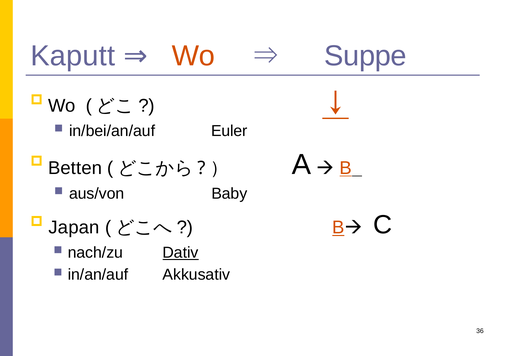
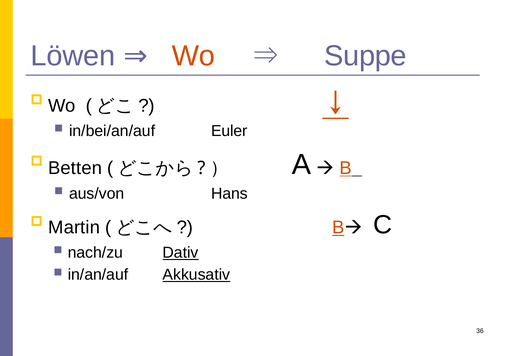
Kaputt: Kaputt -> Löwen
Baby: Baby -> Hans
Japan: Japan -> Martin
Akkusativ underline: none -> present
